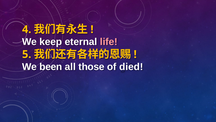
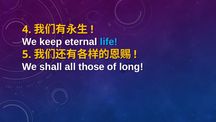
life colour: pink -> light blue
been: been -> shall
died: died -> long
